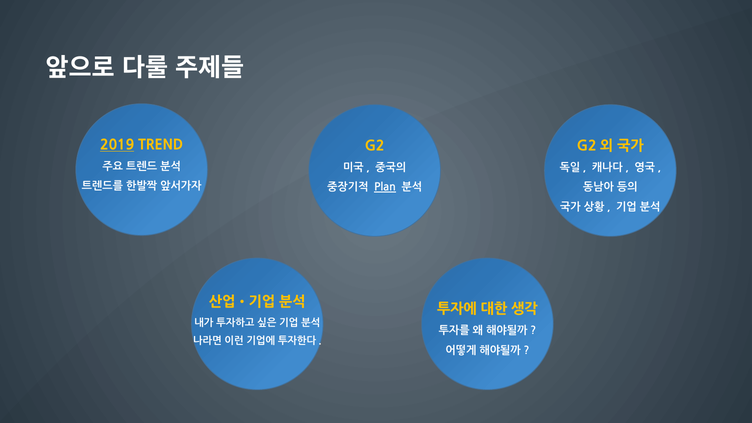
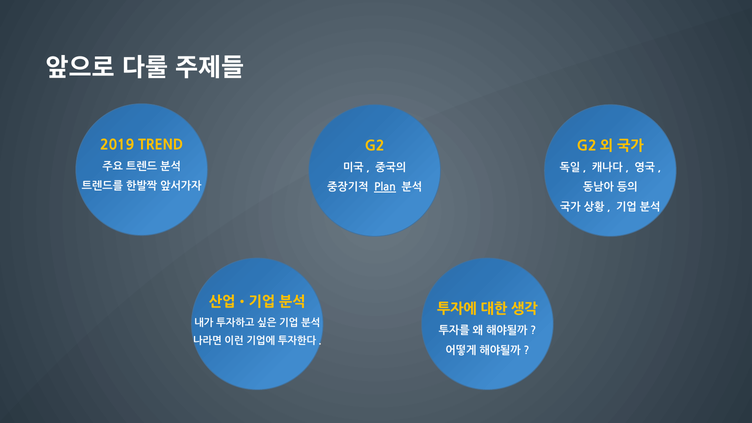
2019 underline: present -> none
